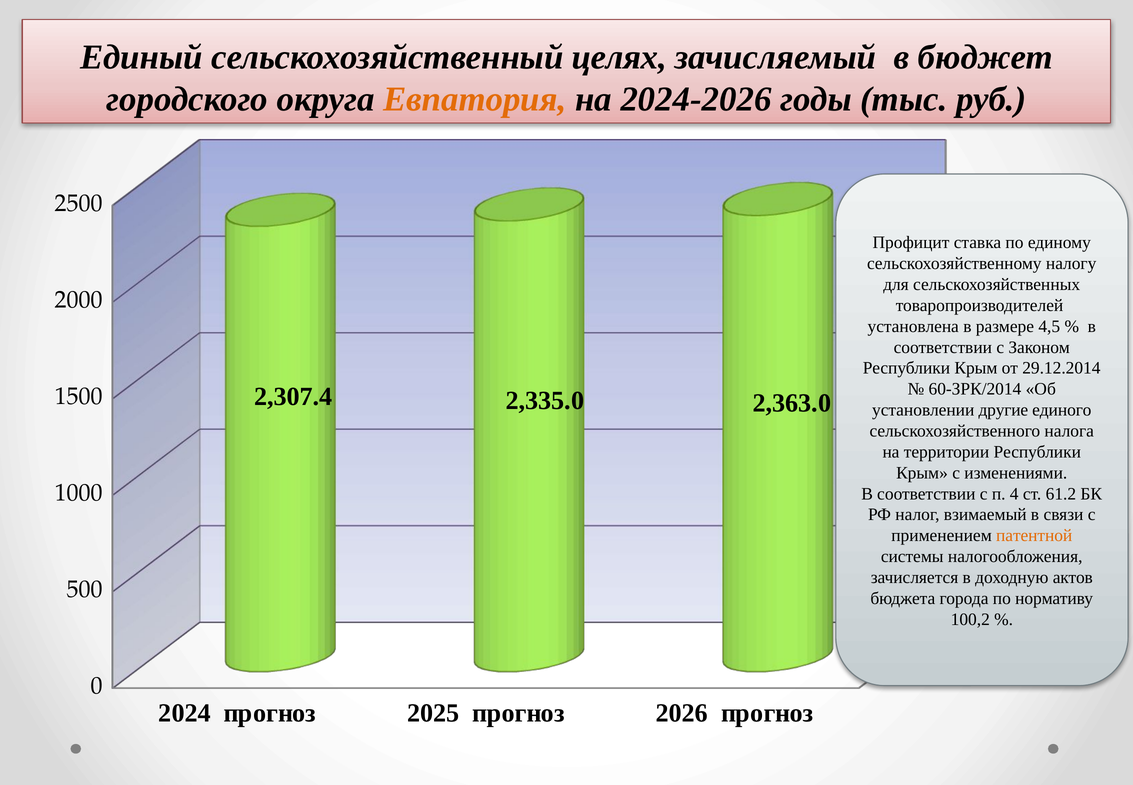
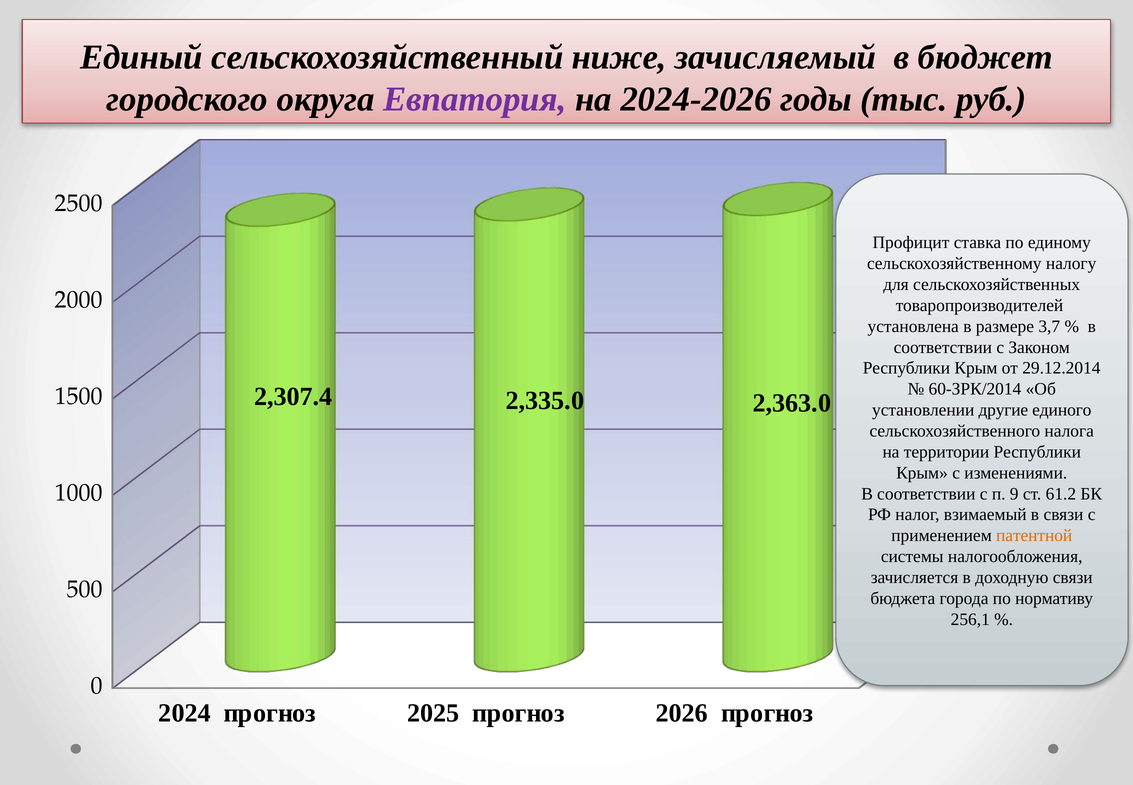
целях: целях -> ниже
Евпатория colour: orange -> purple
4,5: 4,5 -> 3,7
4: 4 -> 9
доходную актов: актов -> связи
100,2: 100,2 -> 256,1
